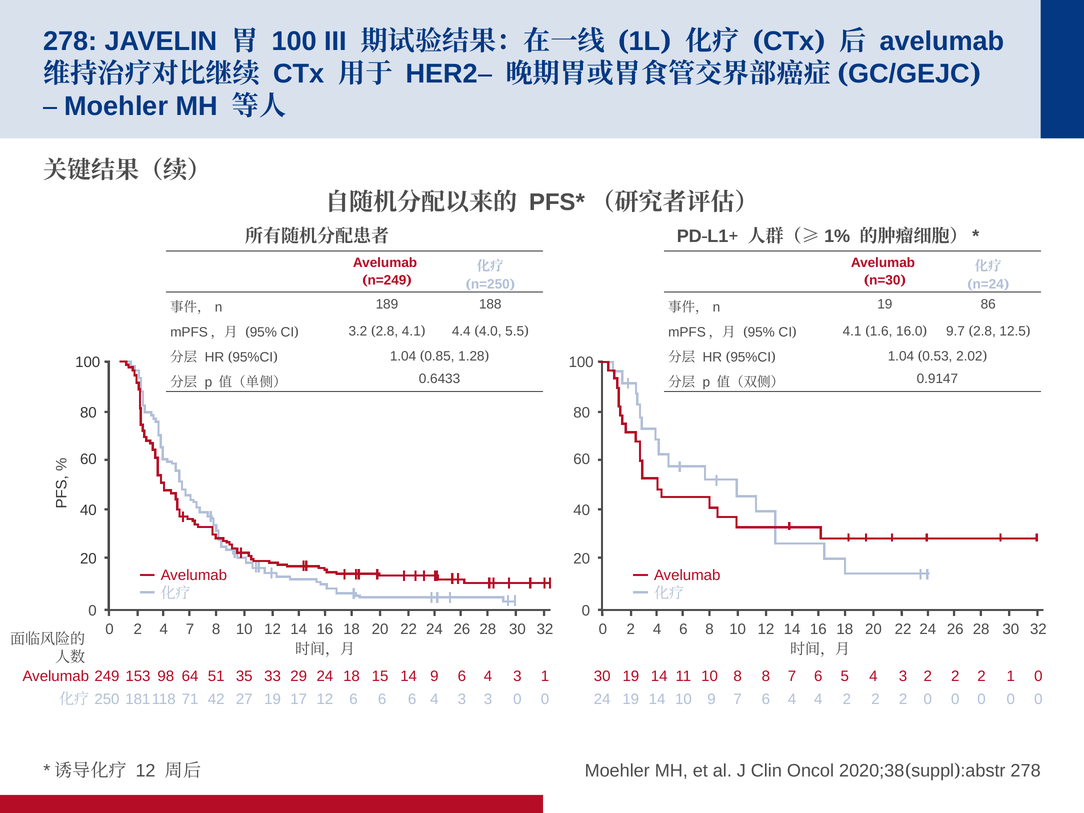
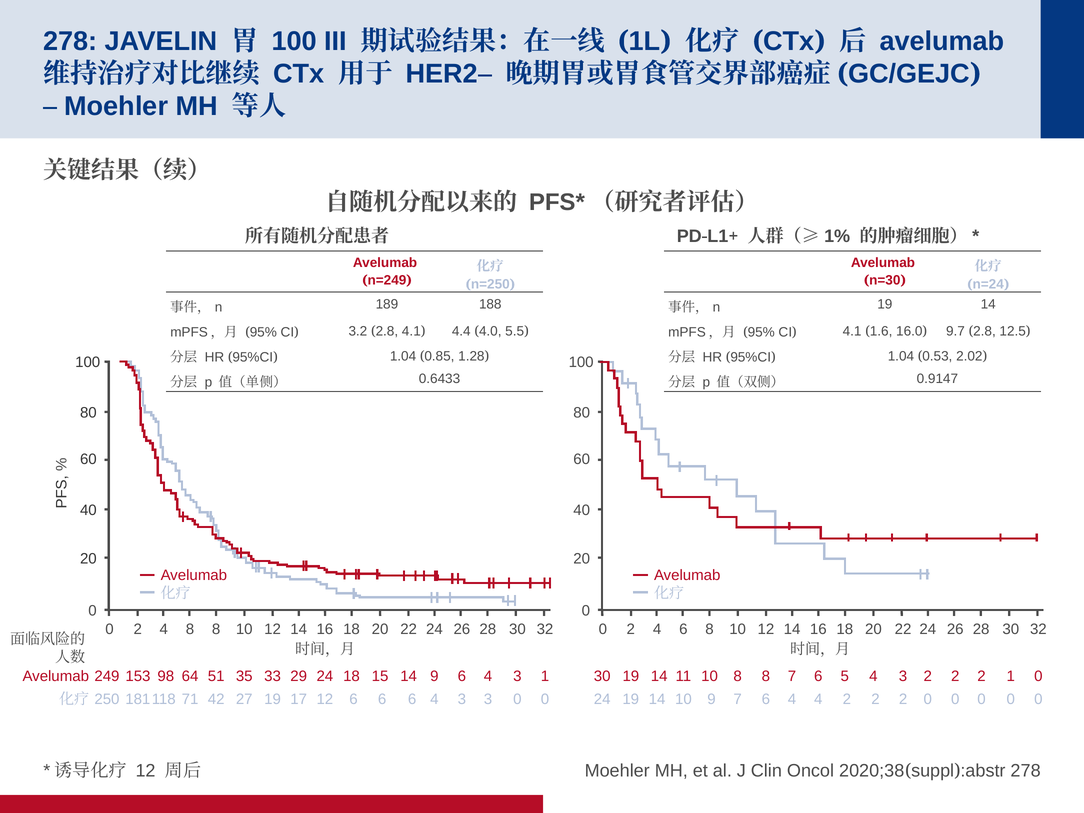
86 at (988, 304): 86 -> 14
4 7: 7 -> 8
